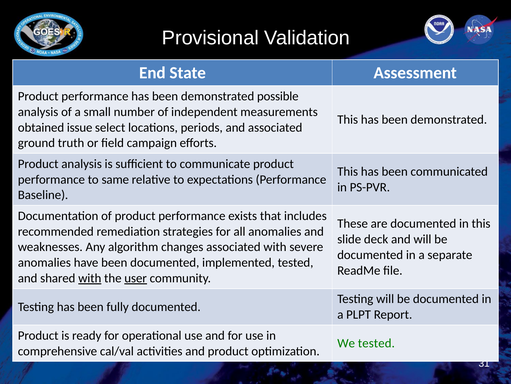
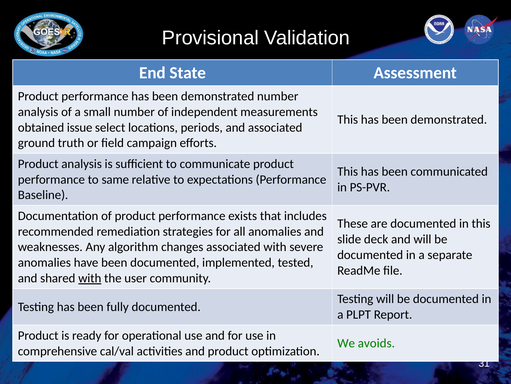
demonstrated possible: possible -> number
user underline: present -> none
We tested: tested -> avoids
